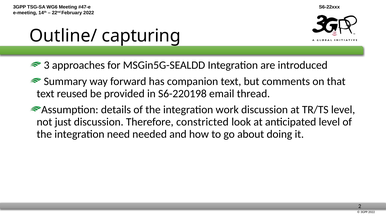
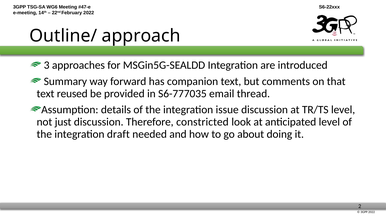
capturing: capturing -> approach
S6-220198: S6-220198 -> S6-777035
work: work -> issue
need: need -> draft
